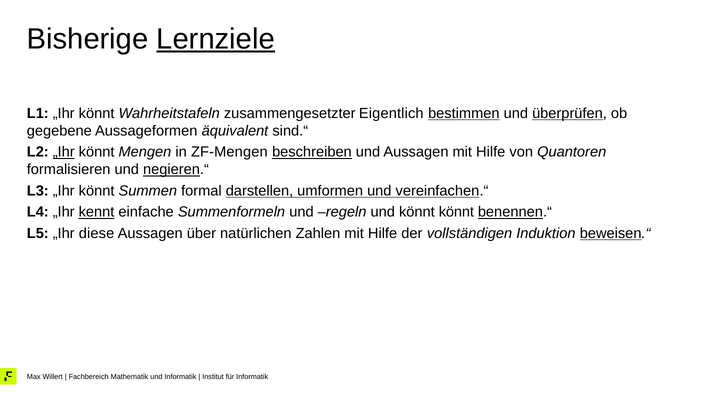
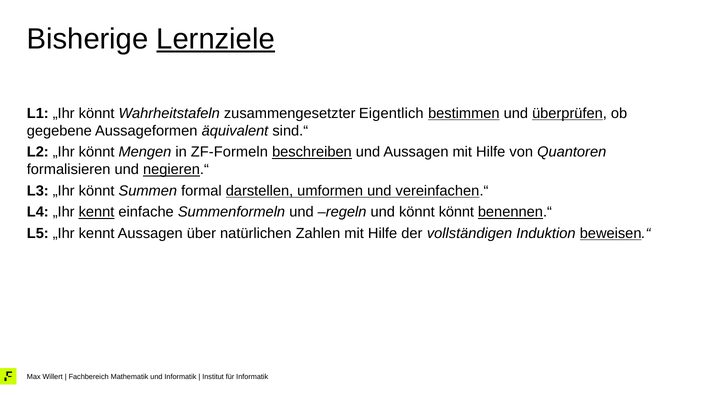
„Ihr at (64, 152) underline: present -> none
ZF-Mengen: ZF-Mengen -> ZF-Formeln
L5 „Ihr diese: diese -> kennt
